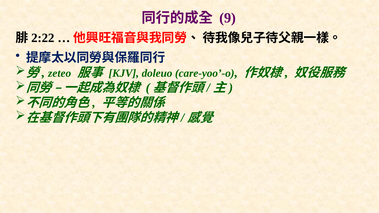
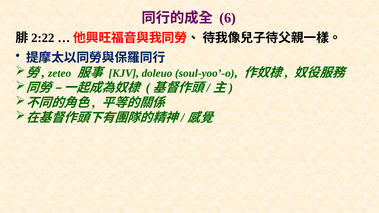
9: 9 -> 6
care-yoo’-o: care-yoo’-o -> soul-yoo’-o
